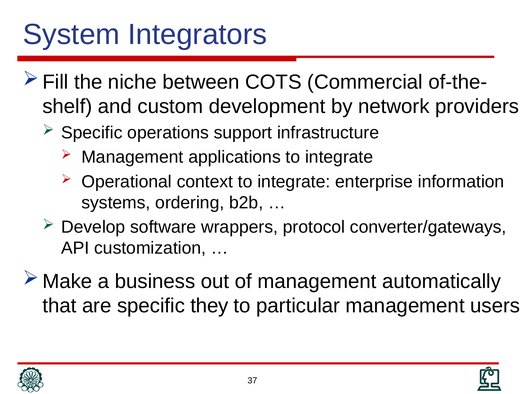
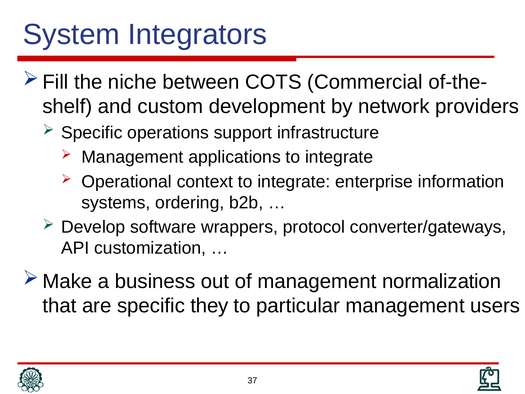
automatically: automatically -> normalization
